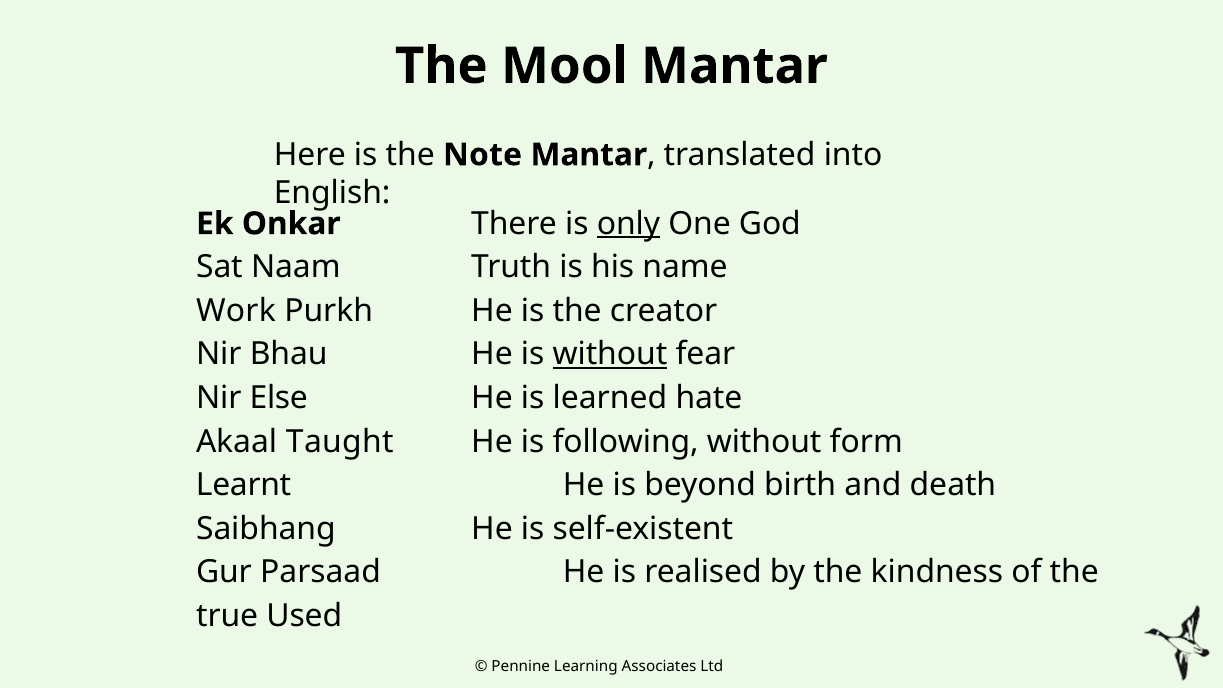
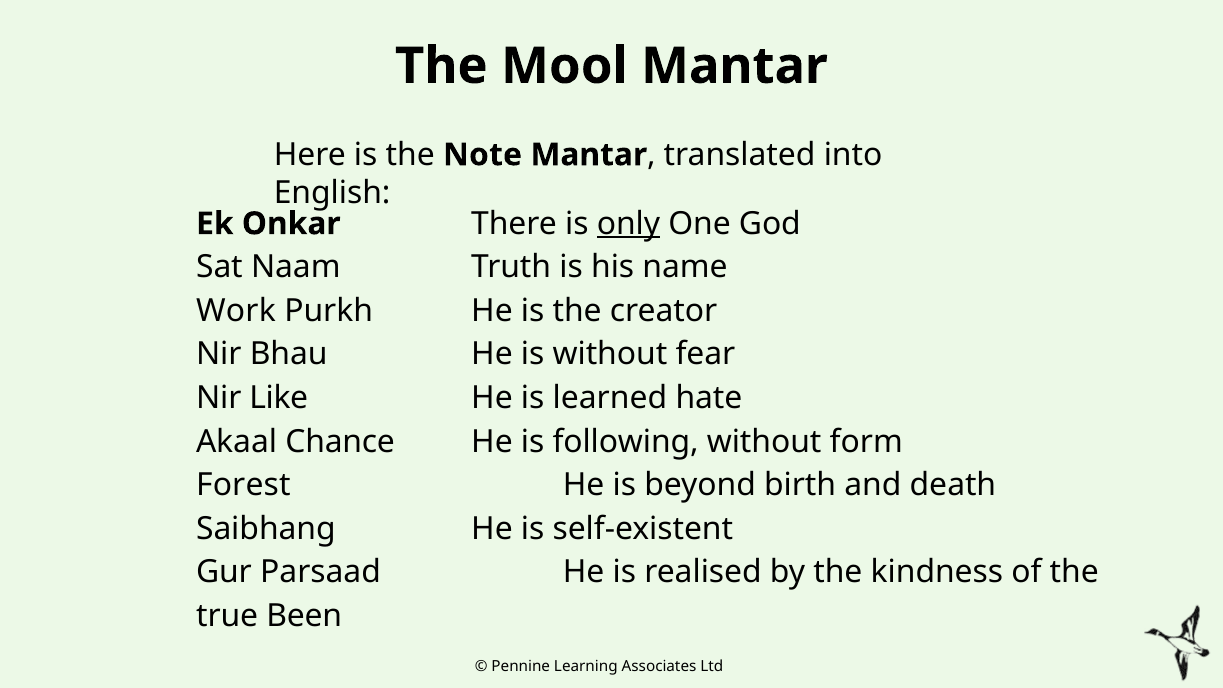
without at (610, 354) underline: present -> none
Else: Else -> Like
Taught: Taught -> Chance
Learnt: Learnt -> Forest
Used: Used -> Been
